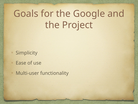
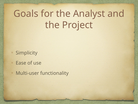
Google: Google -> Analyst
